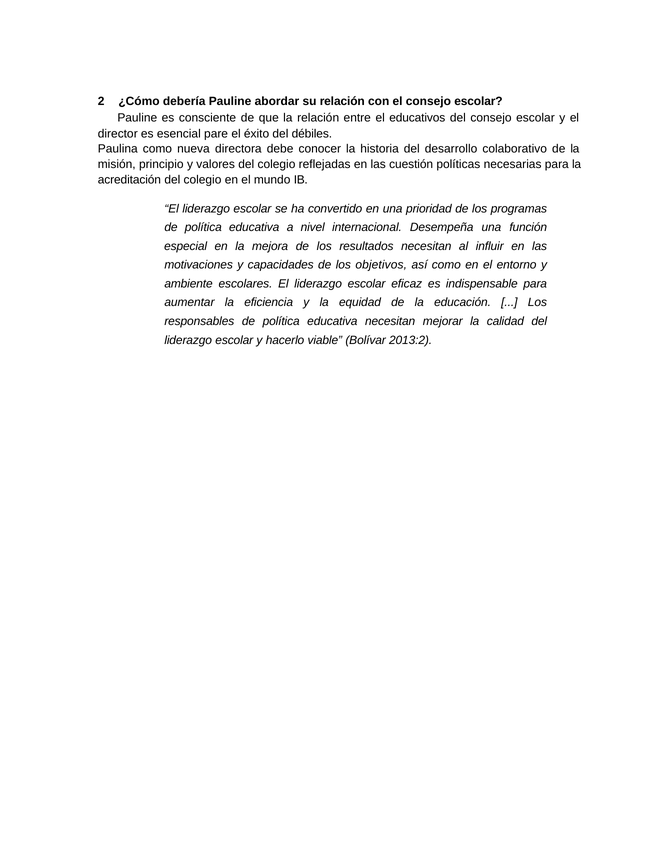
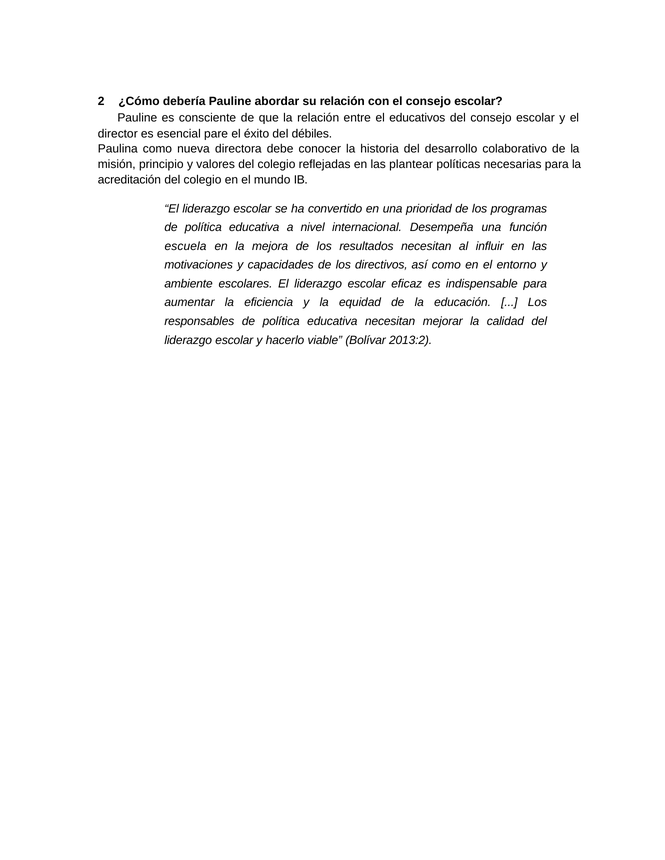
cuestión: cuestión -> plantear
especial: especial -> escuela
objetivos: objetivos -> directivos
